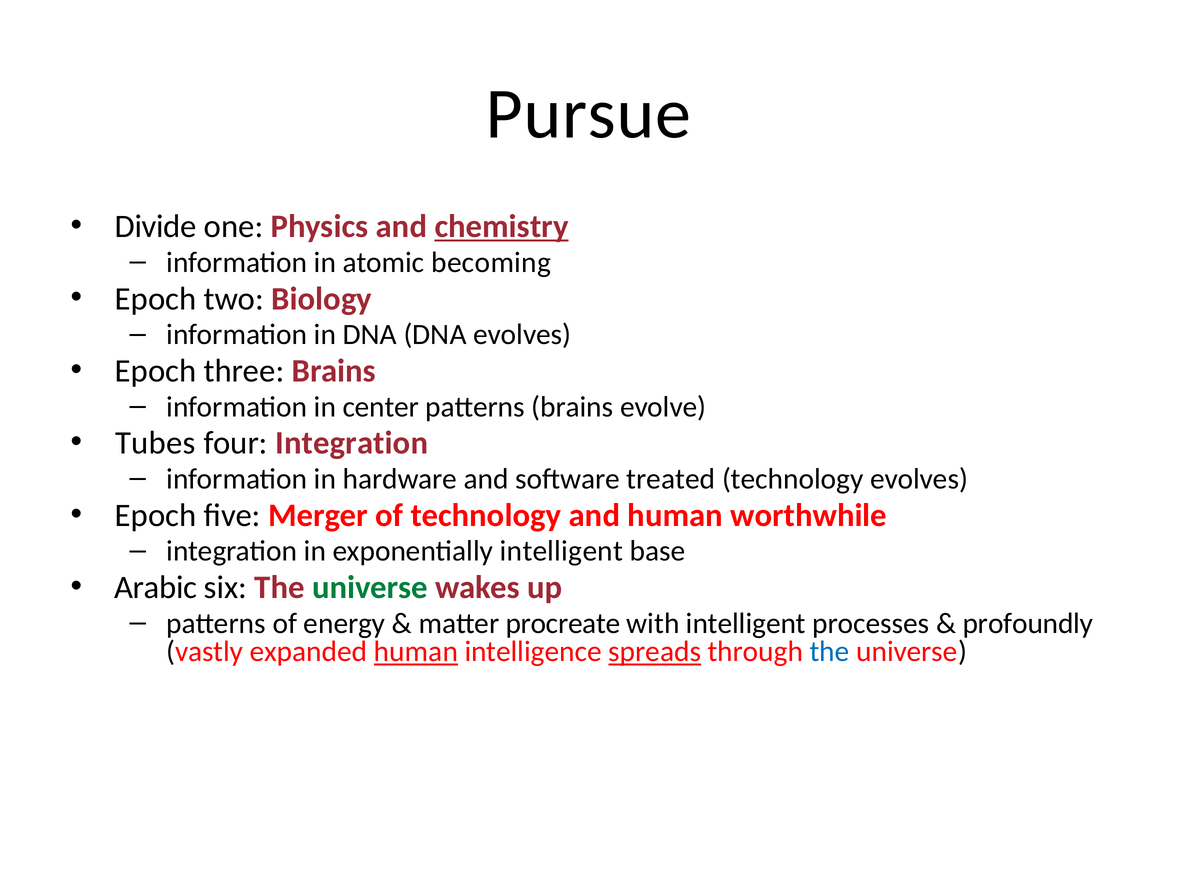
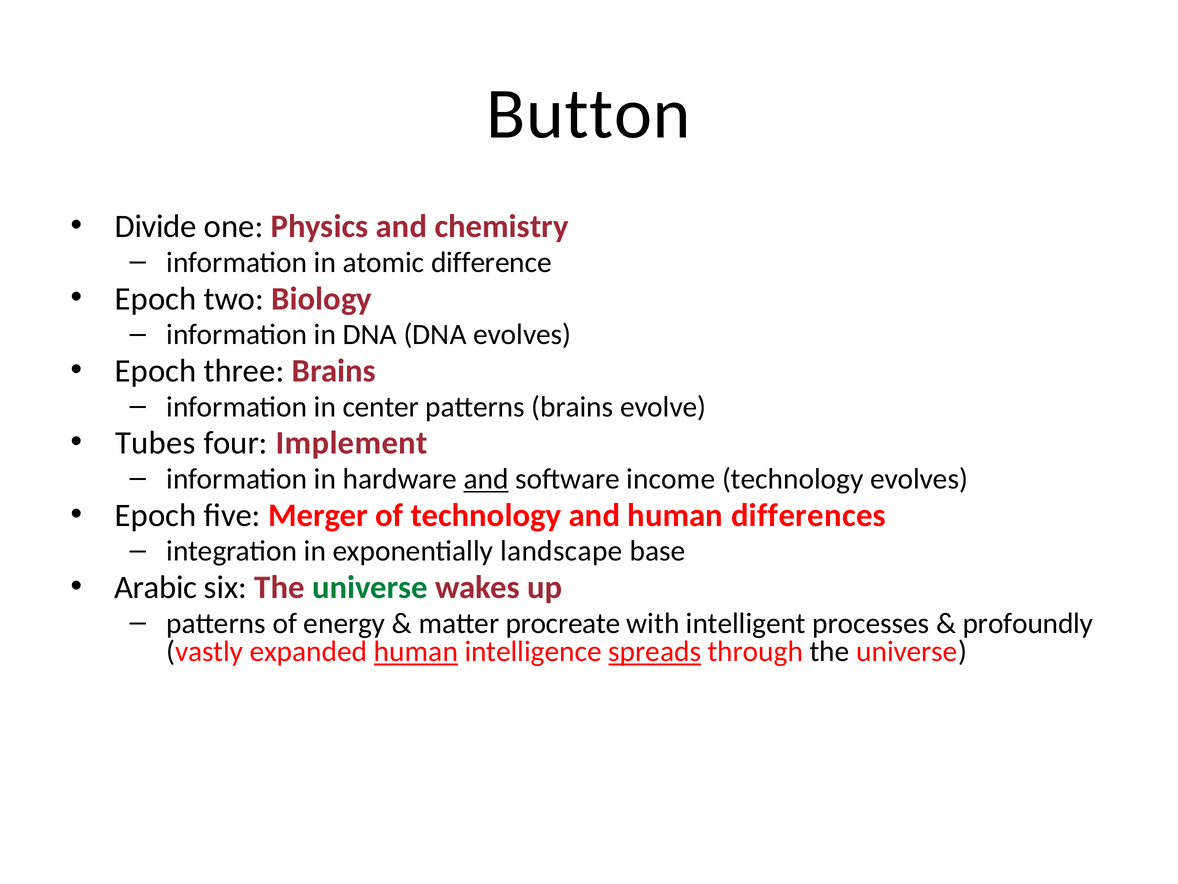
Pursue: Pursue -> Button
chemistry underline: present -> none
becoming: becoming -> difference
four Integration: Integration -> Implement
and at (486, 479) underline: none -> present
treated: treated -> income
worthwhile: worthwhile -> differences
exponentially intelligent: intelligent -> landscape
the at (829, 651) colour: blue -> black
